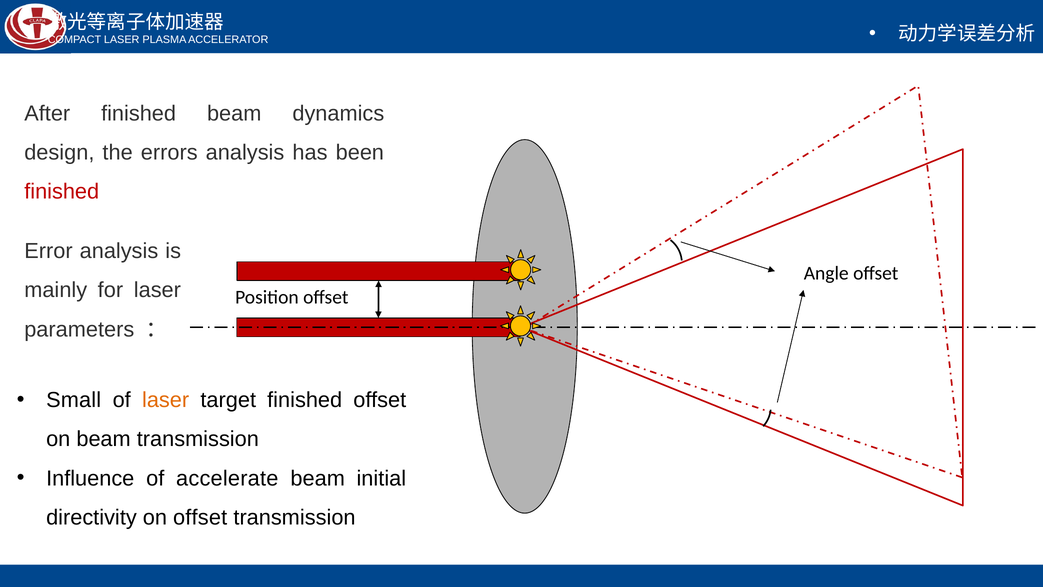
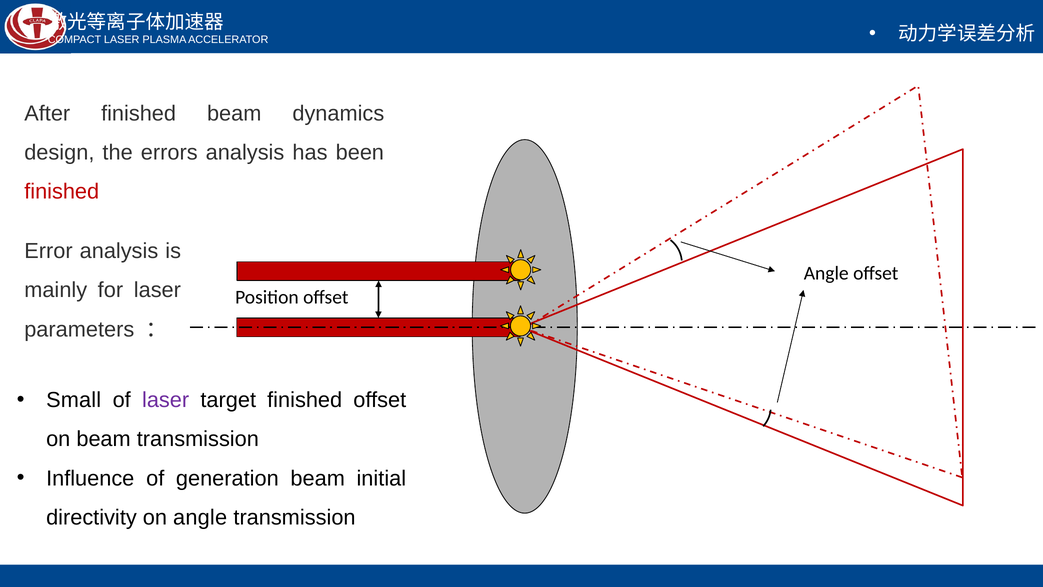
laser at (166, 400) colour: orange -> purple
accelerate: accelerate -> generation
on offset: offset -> angle
